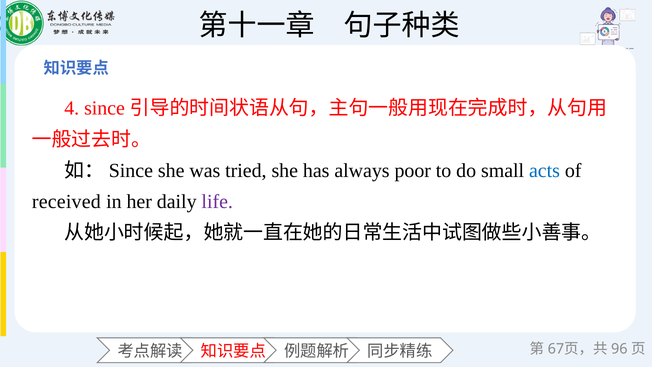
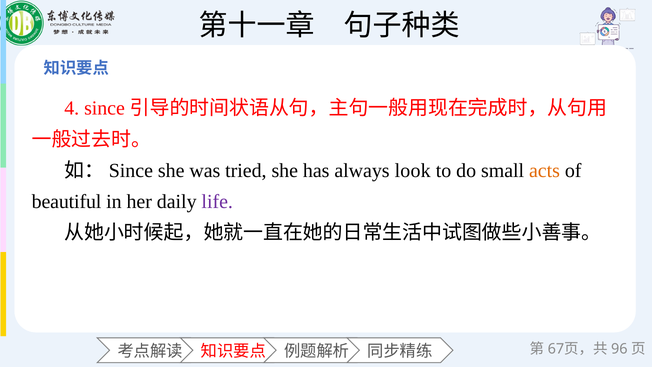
poor: poor -> look
acts colour: blue -> orange
received: received -> beautiful
